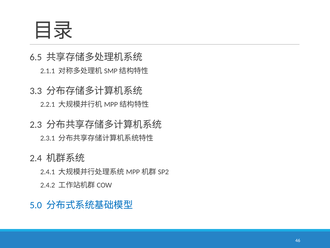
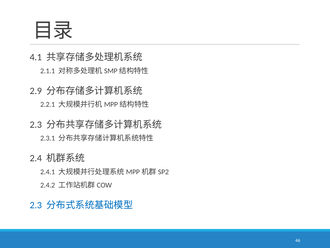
6.5: 6.5 -> 4.1
3.3: 3.3 -> 2.9
5.0 at (36, 205): 5.0 -> 2.3
